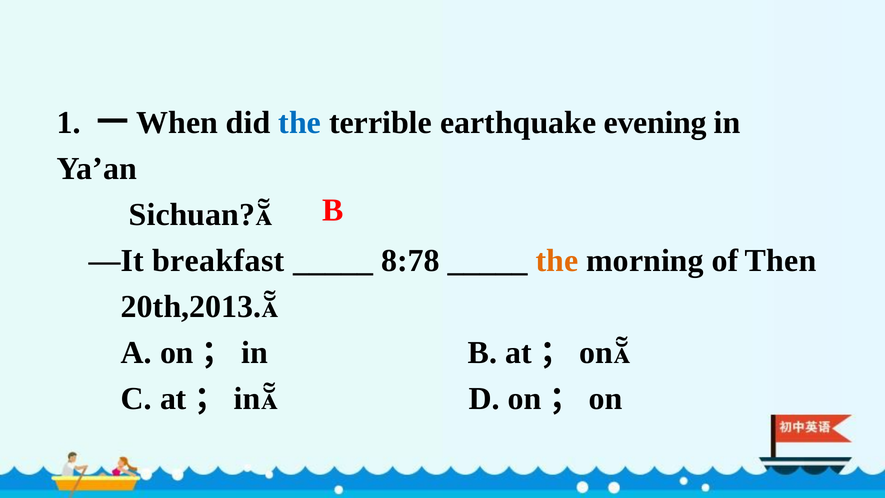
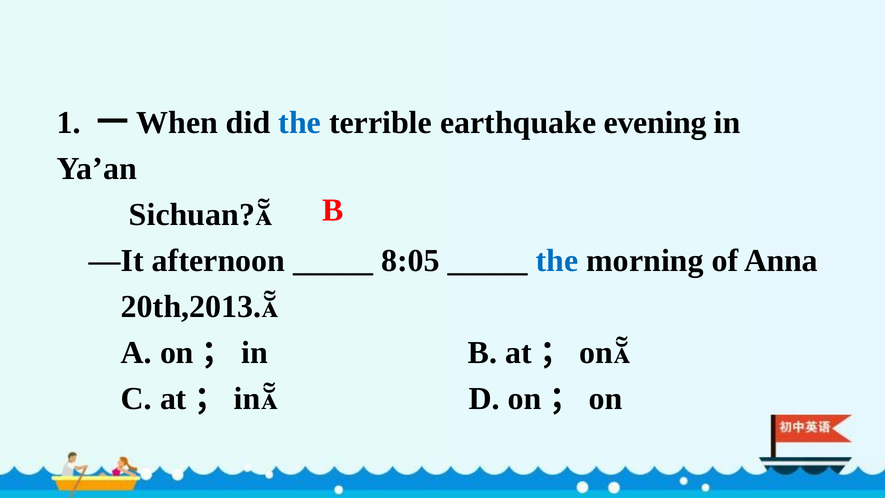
breakfast: breakfast -> afternoon
8:78: 8:78 -> 8:05
the at (557, 260) colour: orange -> blue
Then: Then -> Anna
